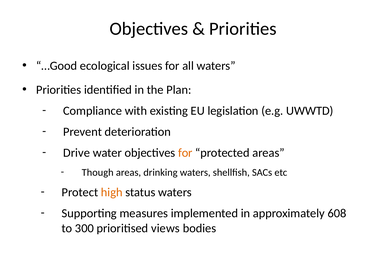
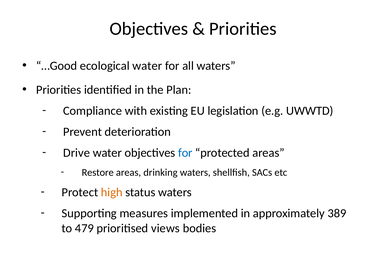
ecological issues: issues -> water
for at (185, 153) colour: orange -> blue
Though: Though -> Restore
608: 608 -> 389
300: 300 -> 479
